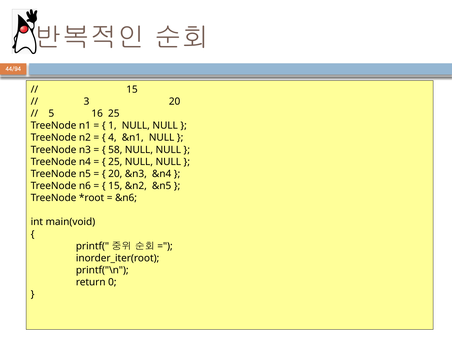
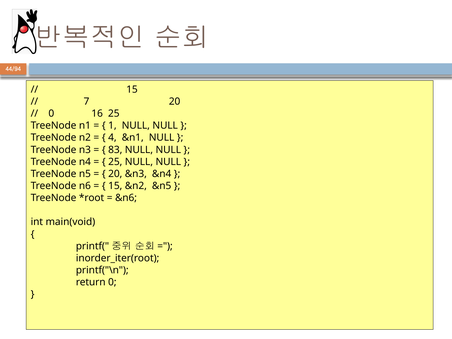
3: 3 -> 7
5 at (51, 114): 5 -> 0
58: 58 -> 83
